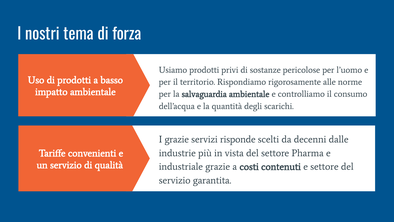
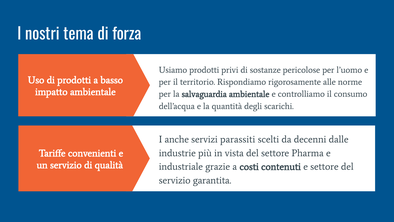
I grazie: grazie -> anche
risponde: risponde -> parassiti
